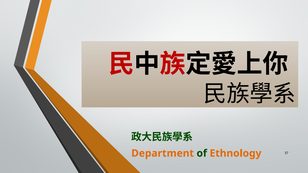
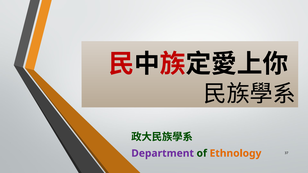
Department colour: orange -> purple
